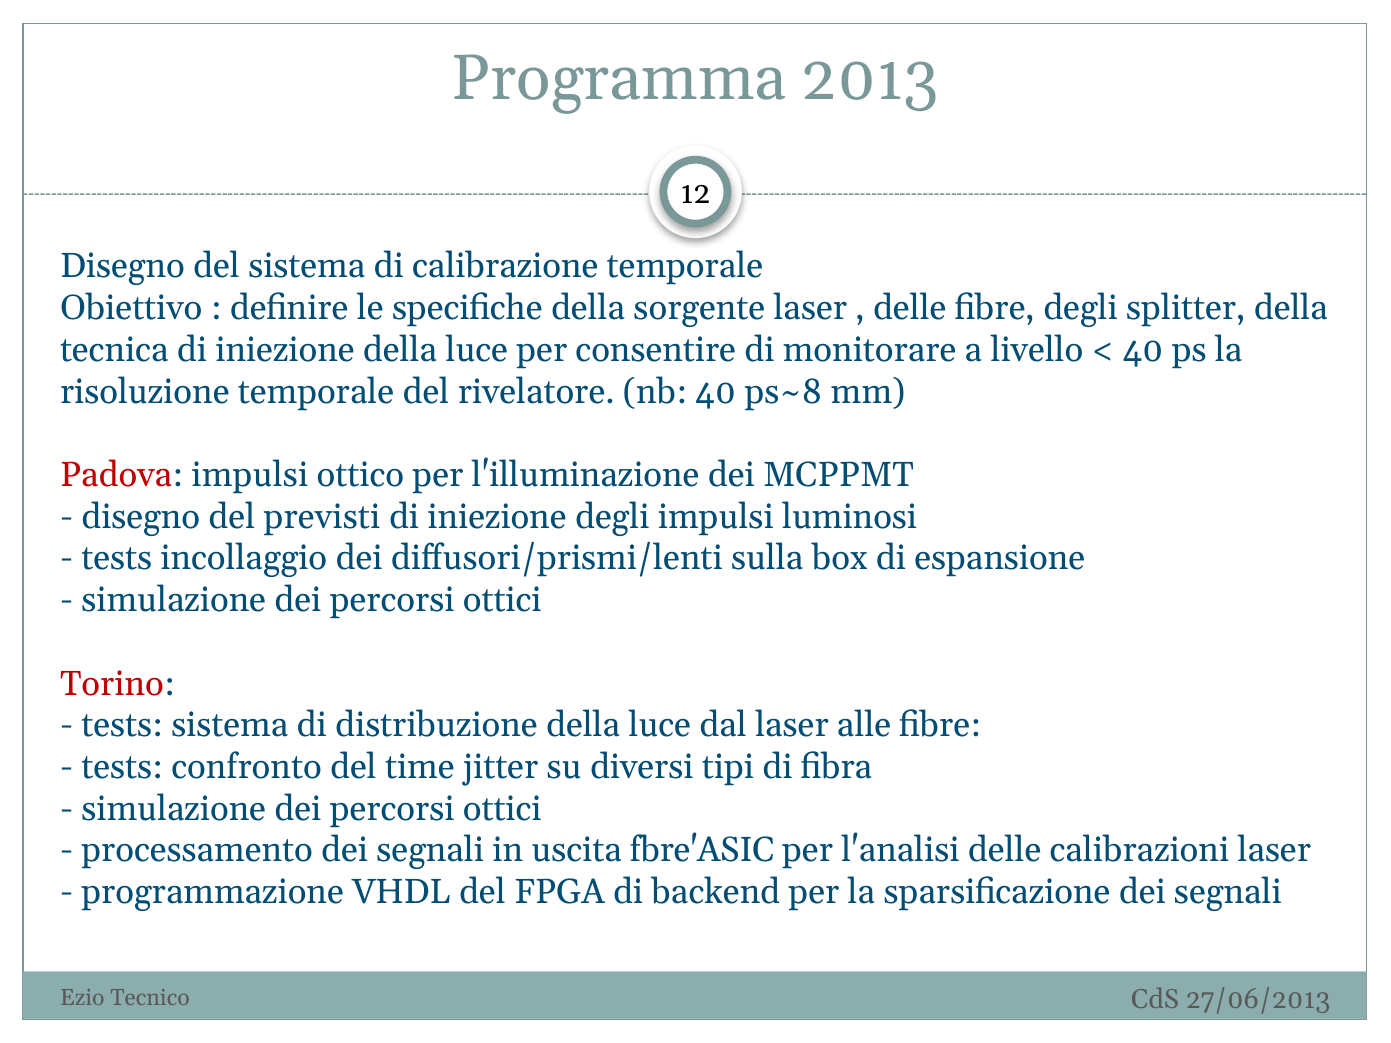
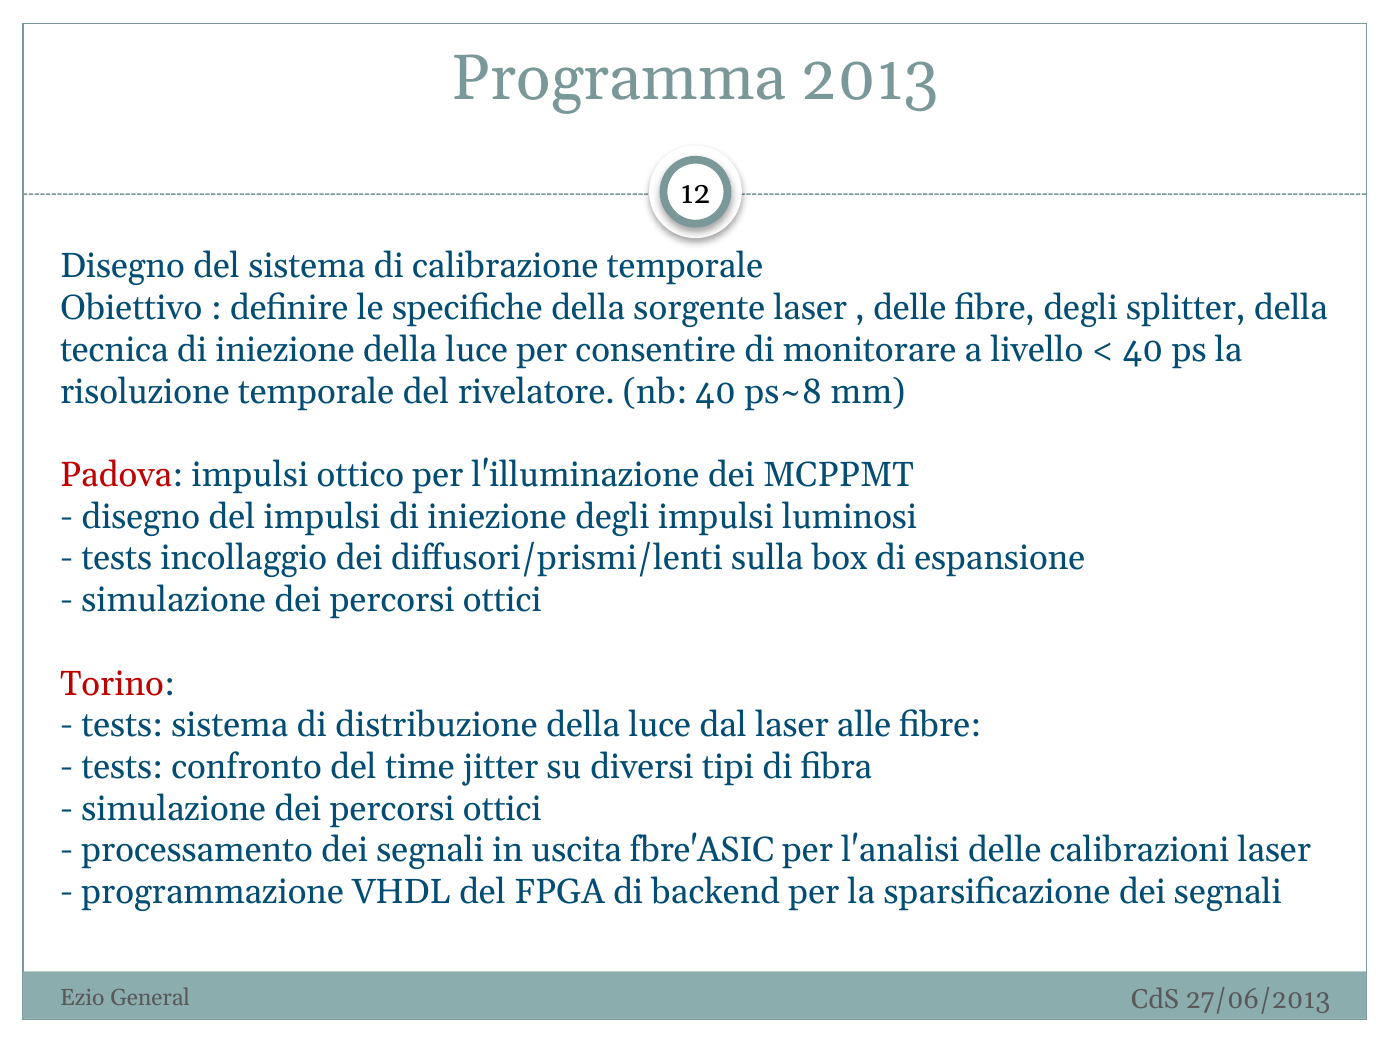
del previsti: previsti -> impulsi
Tecnico: Tecnico -> General
